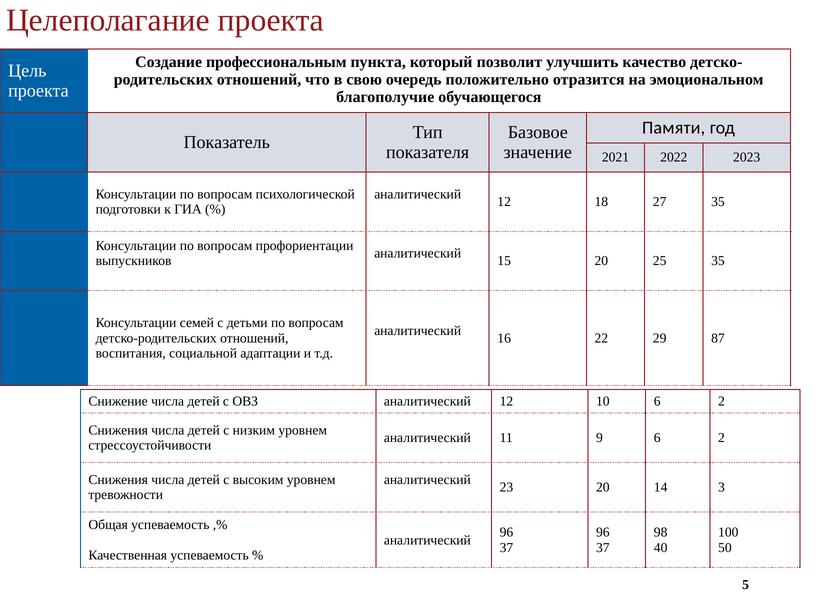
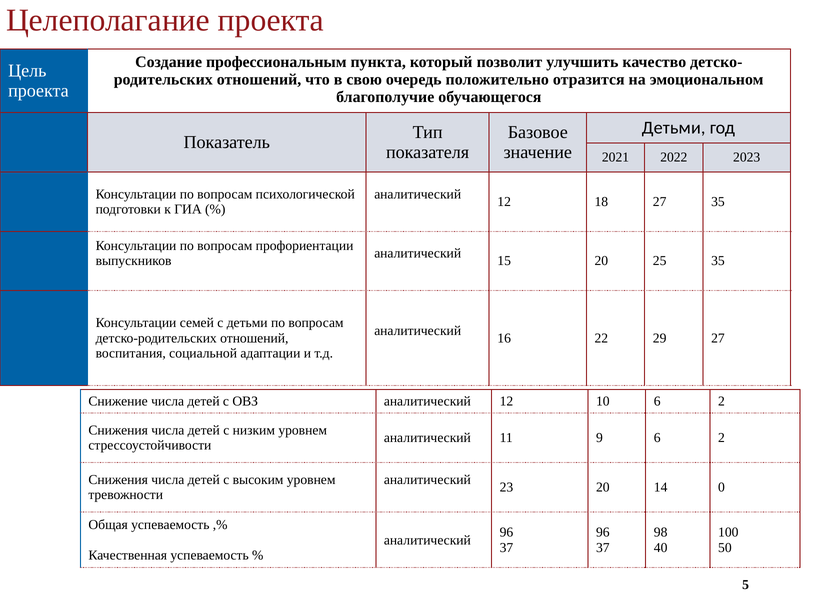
Памяти at (674, 128): Памяти -> Детьми
29 87: 87 -> 27
3: 3 -> 0
